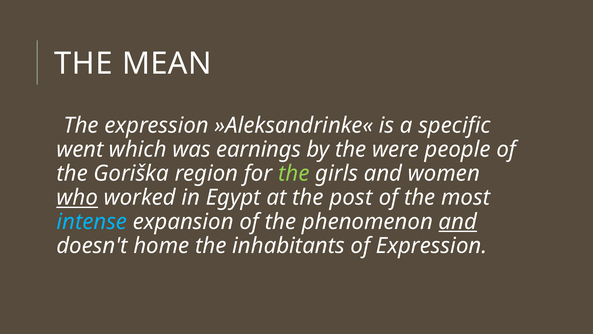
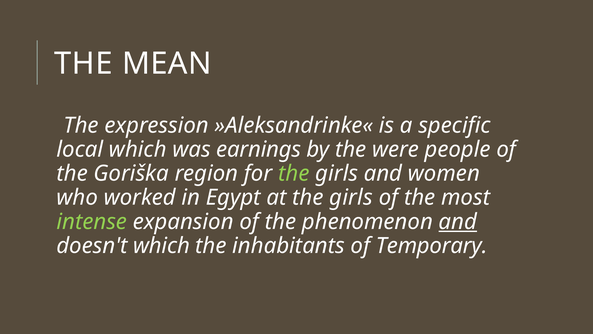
went: went -> local
who underline: present -> none
at the post: post -> girls
intense colour: light blue -> light green
doesn't home: home -> which
of Expression: Expression -> Temporary
